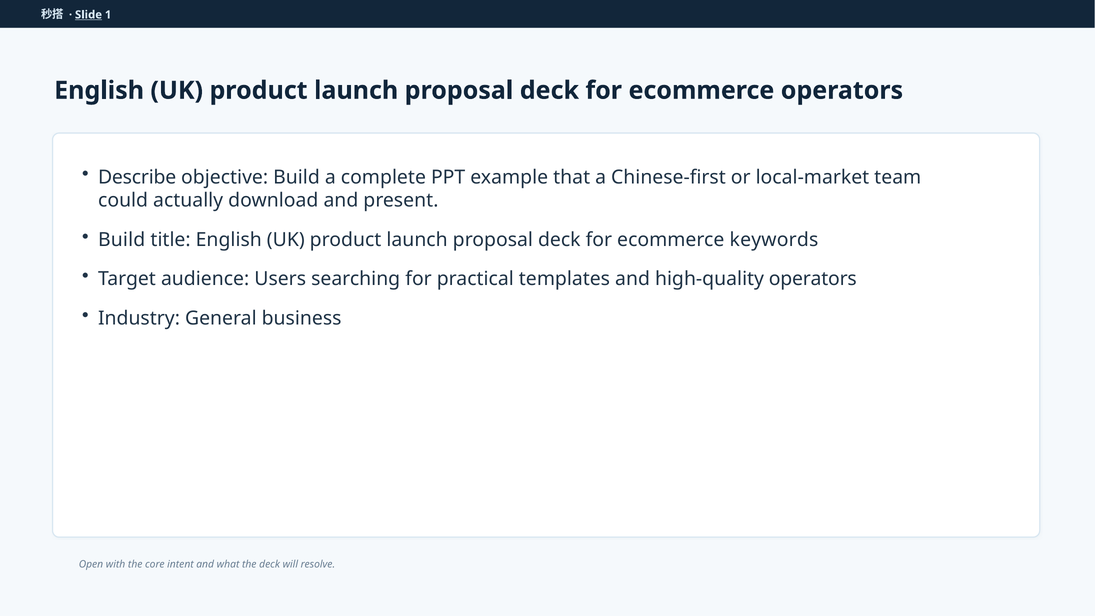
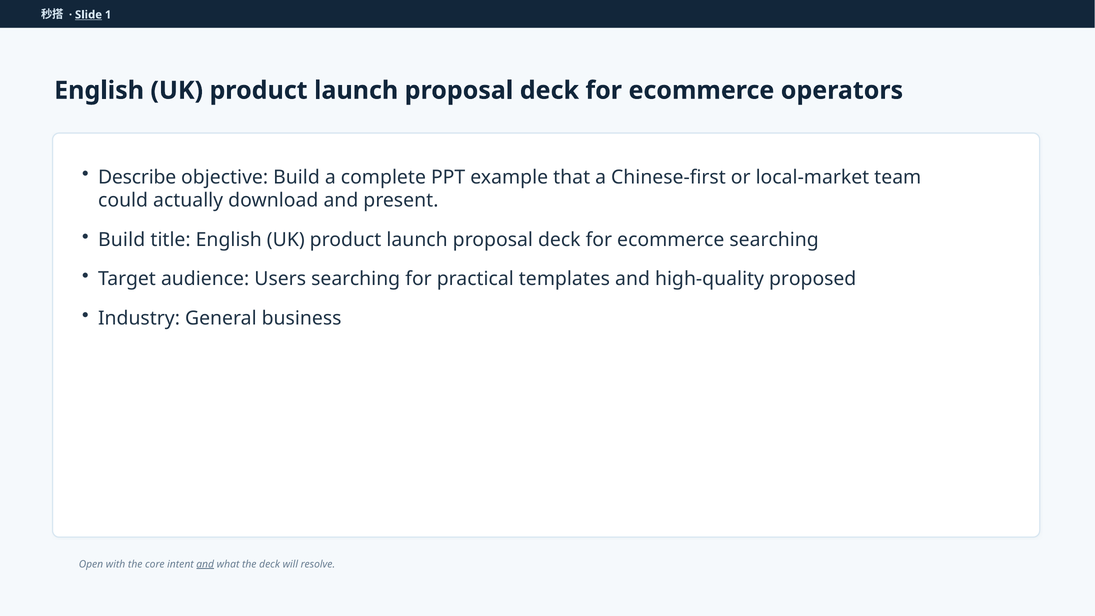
ecommerce keywords: keywords -> searching
high-quality operators: operators -> proposed
and at (205, 564) underline: none -> present
